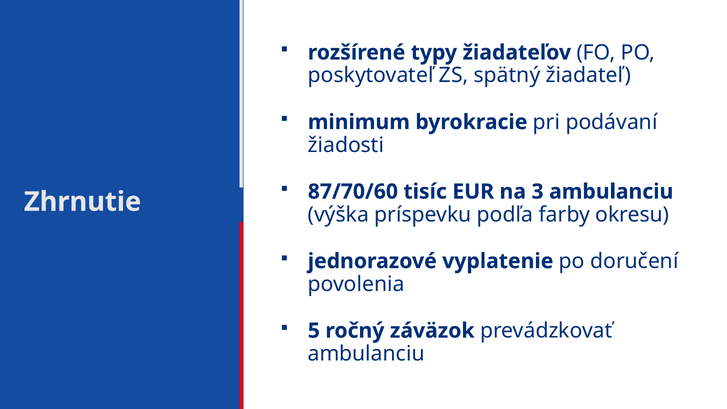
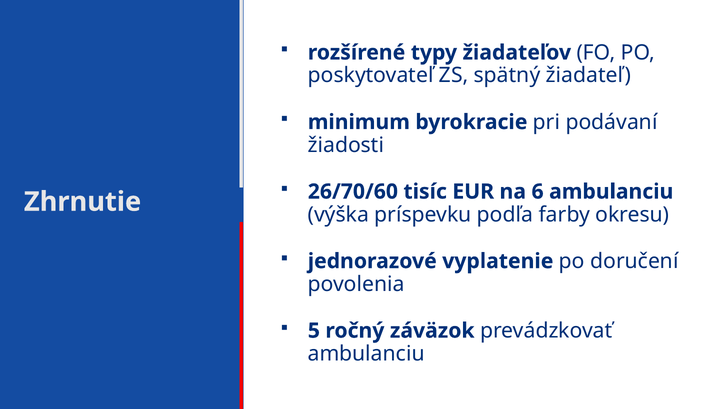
87/70/60: 87/70/60 -> 26/70/60
3: 3 -> 6
